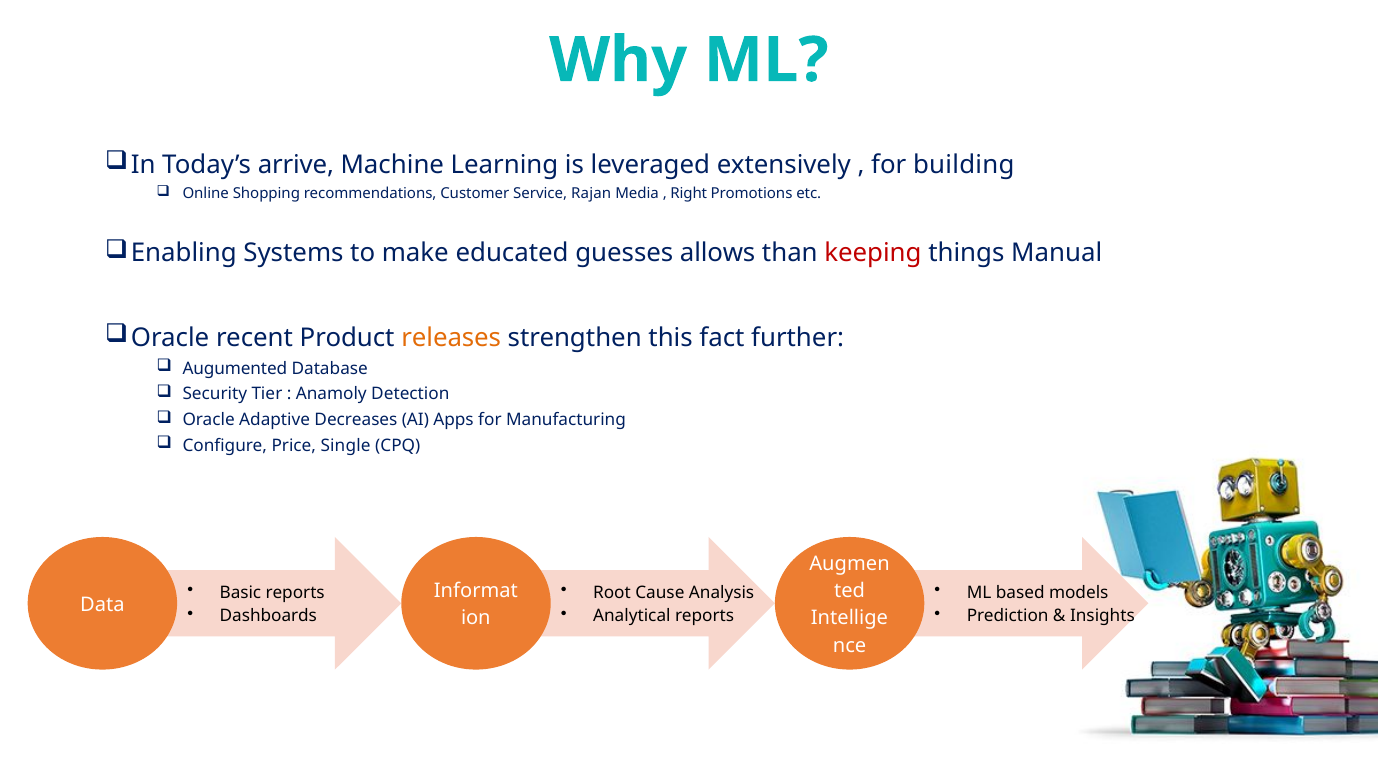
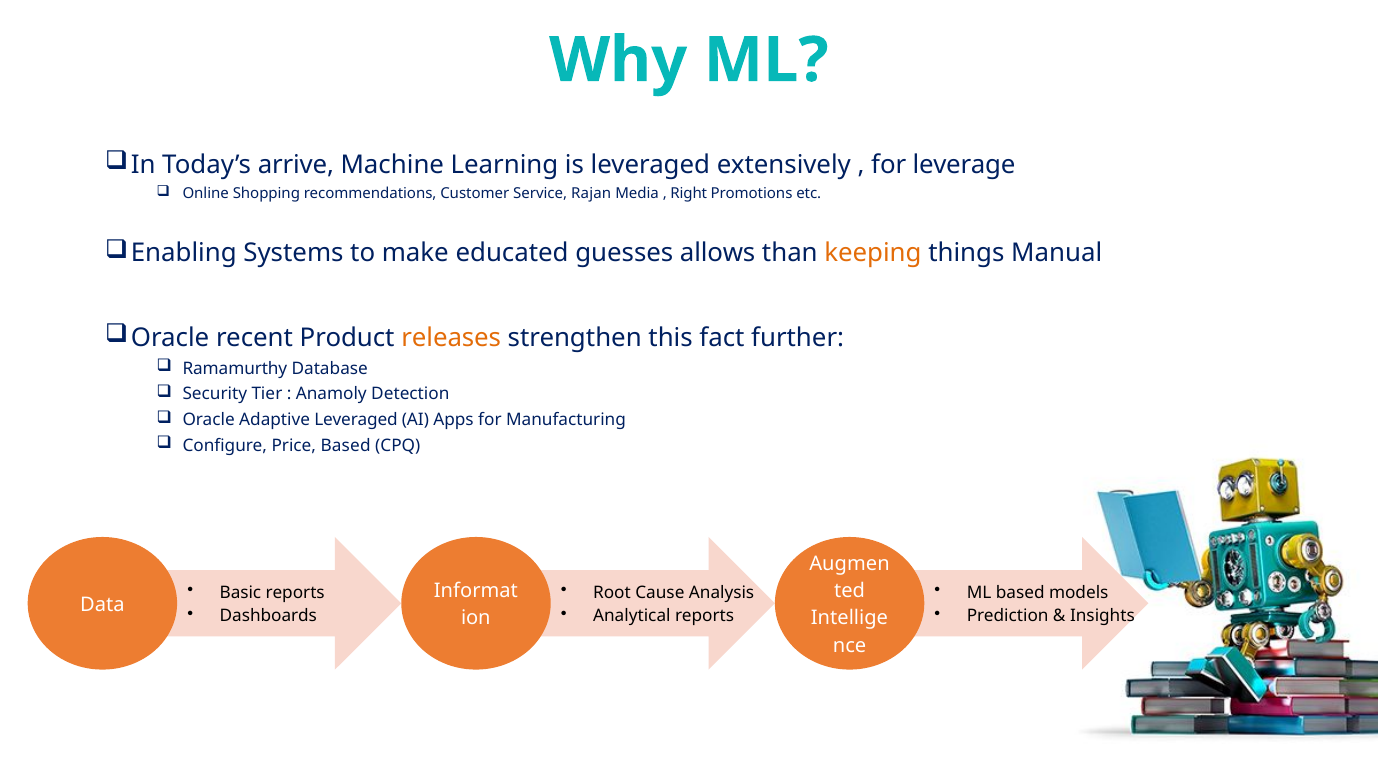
building: building -> leverage
keeping colour: red -> orange
Augumented: Augumented -> Ramamurthy
Adaptive Decreases: Decreases -> Leveraged
Price Single: Single -> Based
